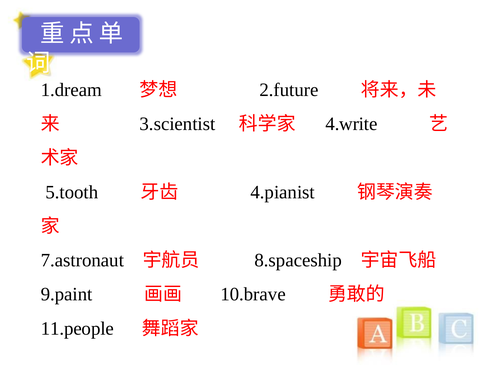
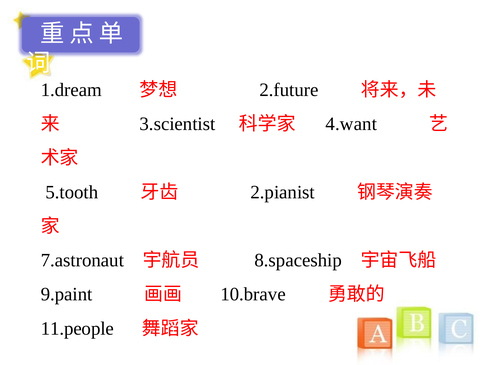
4.write: 4.write -> 4.want
4.pianist: 4.pianist -> 2.pianist
